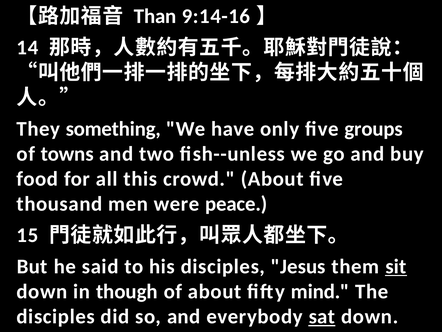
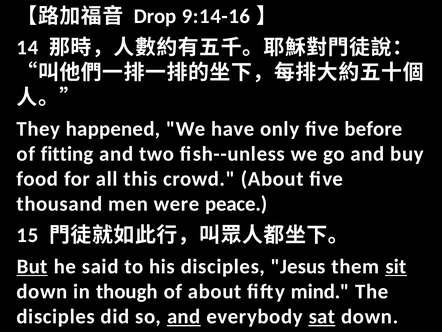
Than: Than -> Drop
something: something -> happened
groups: groups -> before
towns: towns -> fitting
But underline: none -> present
and at (184, 316) underline: none -> present
